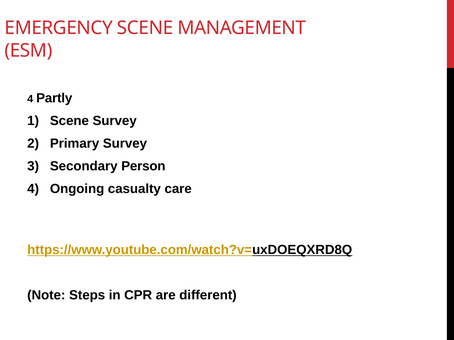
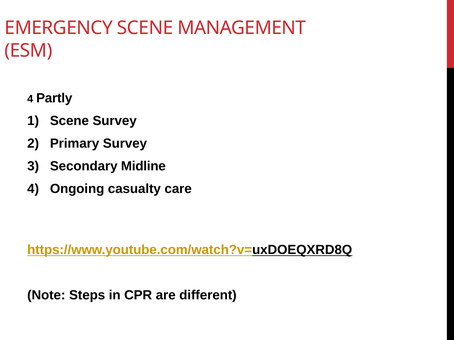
Person: Person -> Midline
